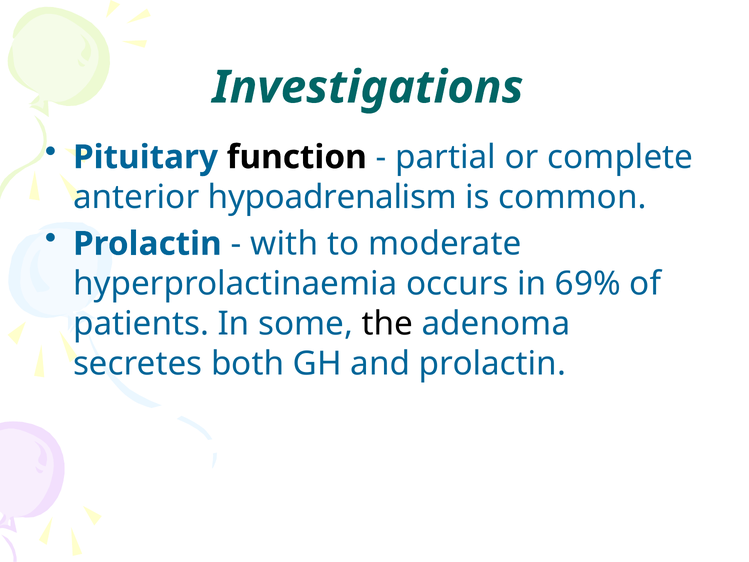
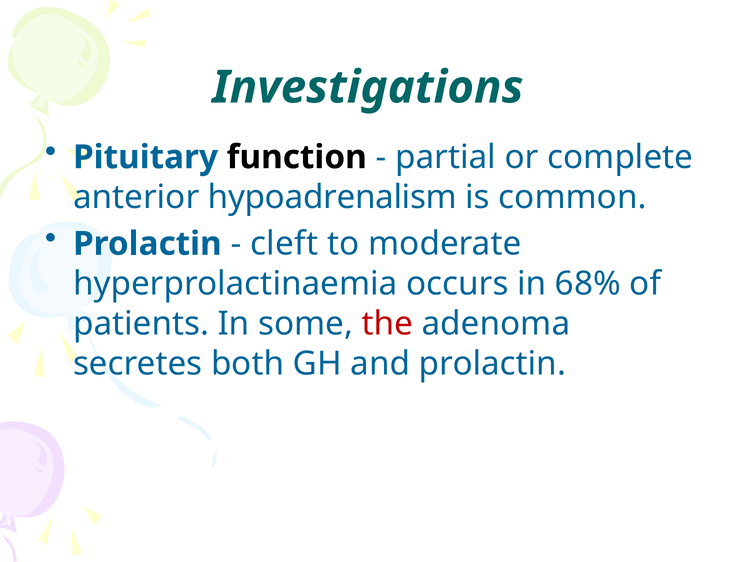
with: with -> cleft
69%: 69% -> 68%
the colour: black -> red
